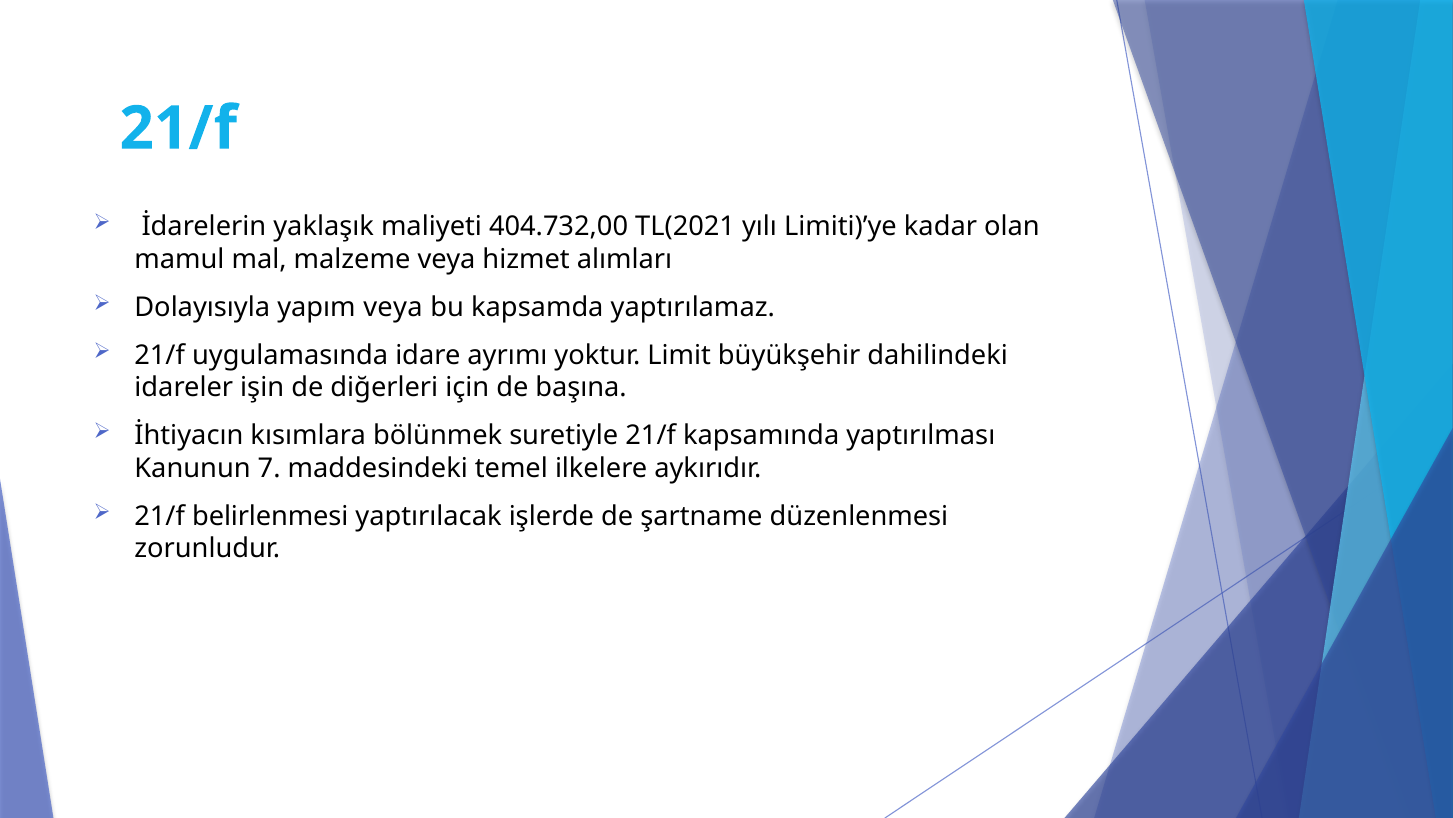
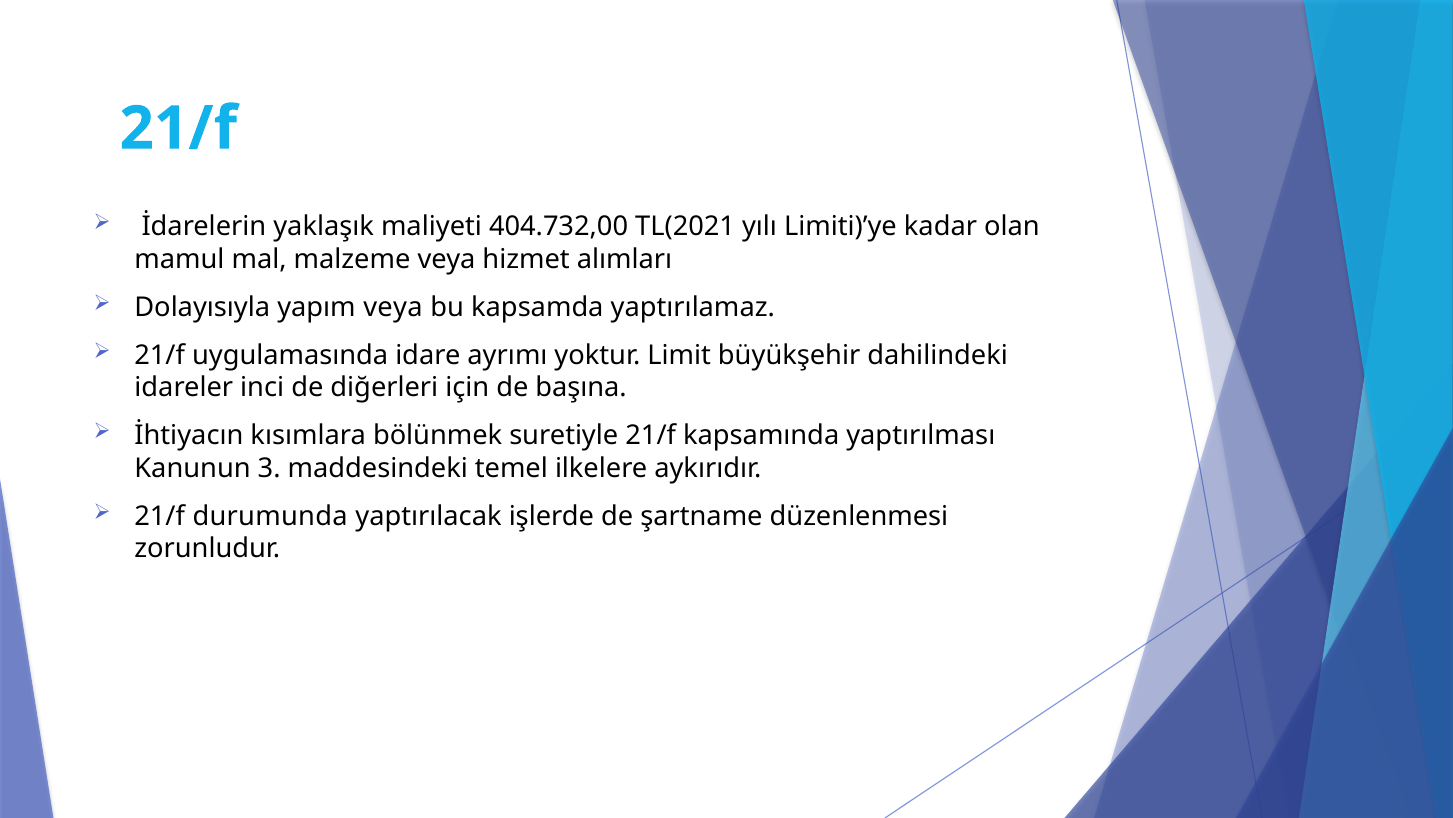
işin: işin -> inci
7: 7 -> 3
belirlenmesi: belirlenmesi -> durumunda
